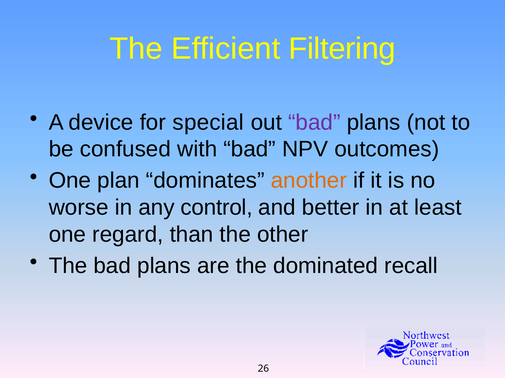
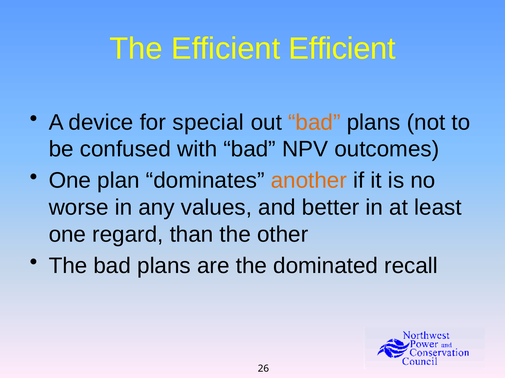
Efficient Filtering: Filtering -> Efficient
bad at (314, 123) colour: purple -> orange
control: control -> values
